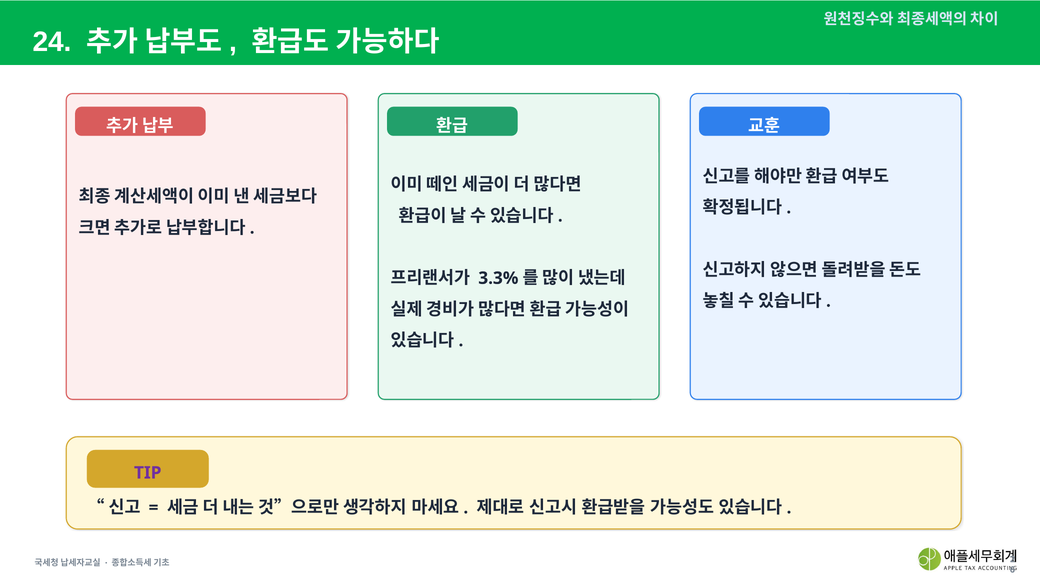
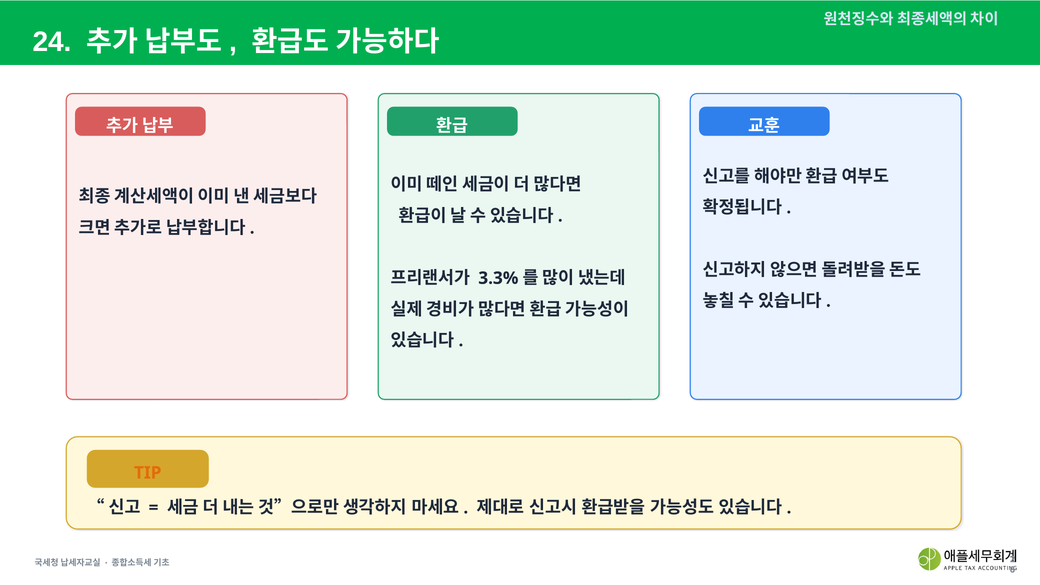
TIP colour: purple -> orange
